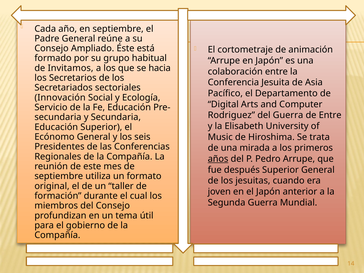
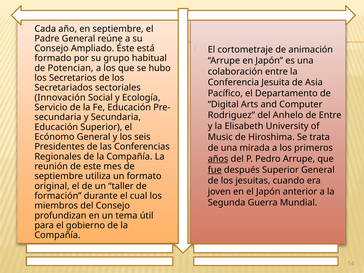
Invitamos: Invitamos -> Potencian
hacia: hacia -> hubo
del Guerra: Guerra -> Anhelo
fue underline: none -> present
